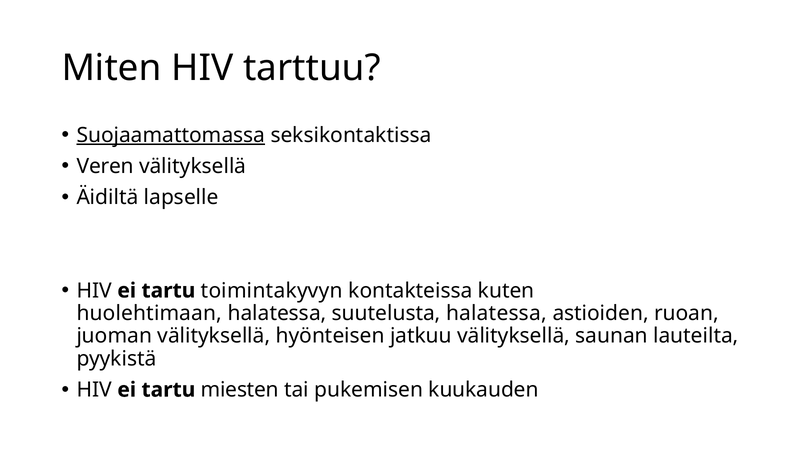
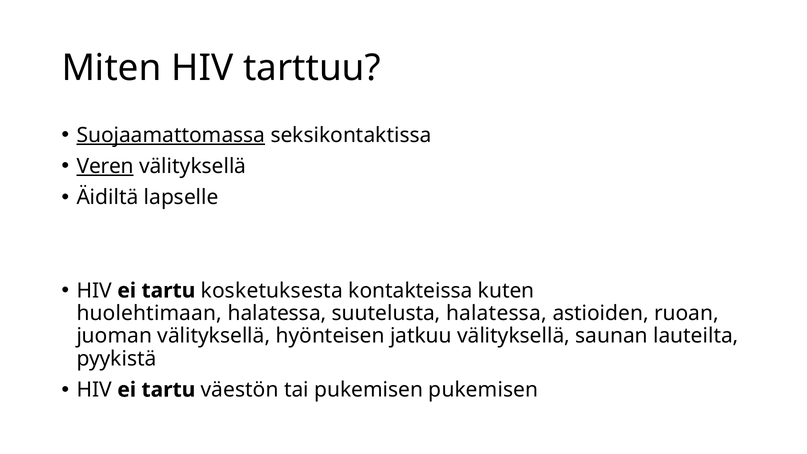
Veren underline: none -> present
toimintakyvyn: toimintakyvyn -> kosketuksesta
miesten: miesten -> väestön
pukemisen kuukauden: kuukauden -> pukemisen
